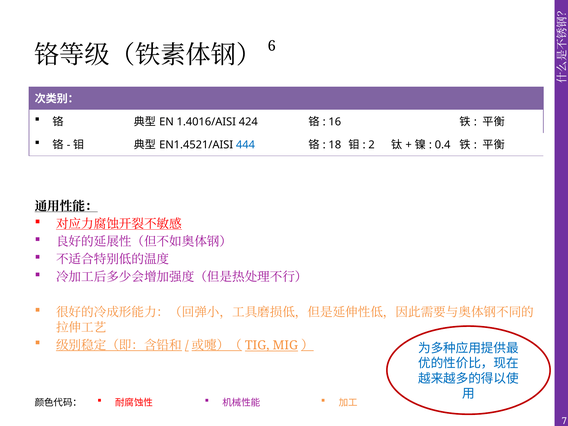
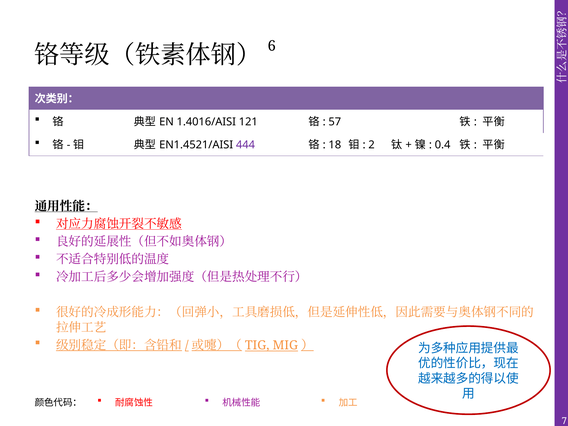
424: 424 -> 121
16: 16 -> 57
444 colour: blue -> purple
